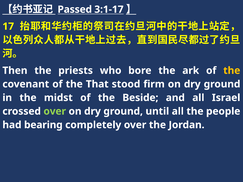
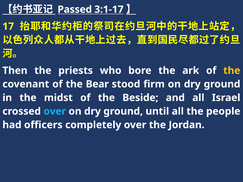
That: That -> Bear
over at (55, 111) colour: light green -> light blue
bearing: bearing -> officers
